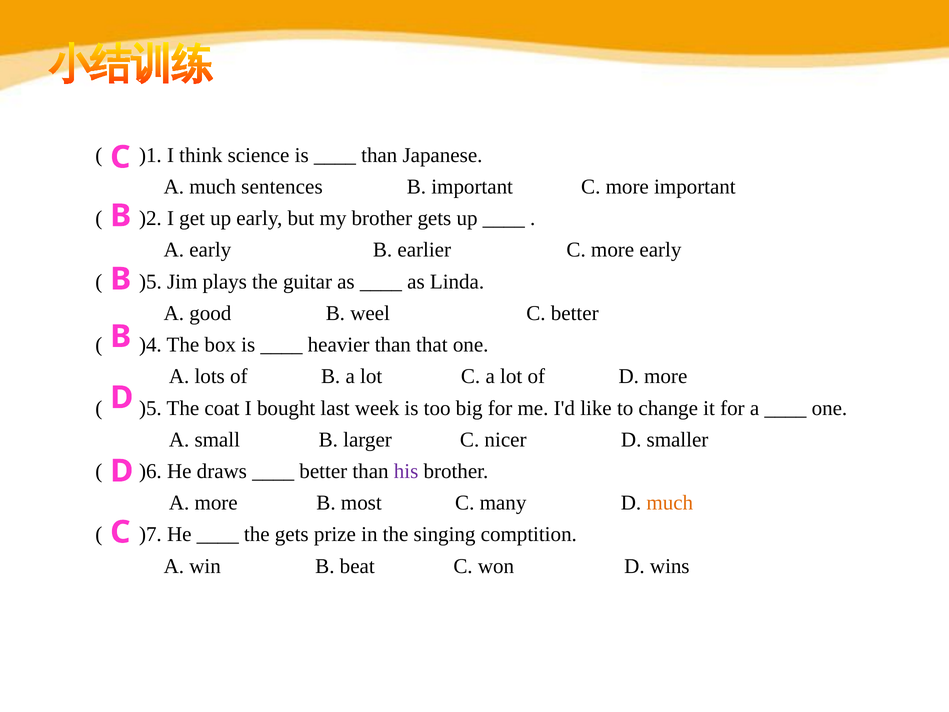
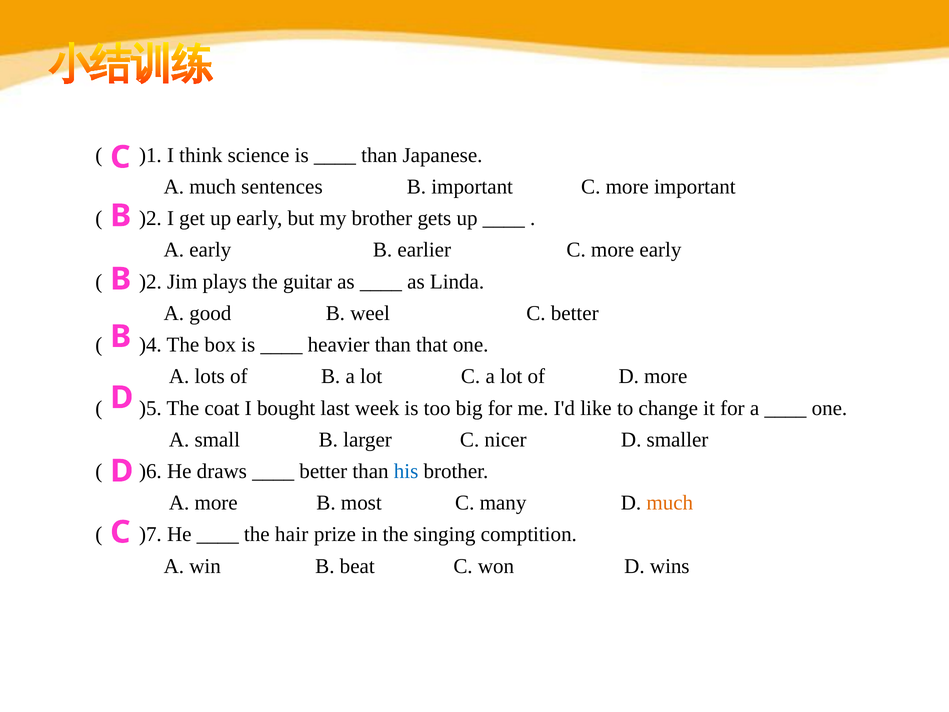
)5 at (150, 281): )5 -> )2
his colour: purple -> blue
the gets: gets -> hair
